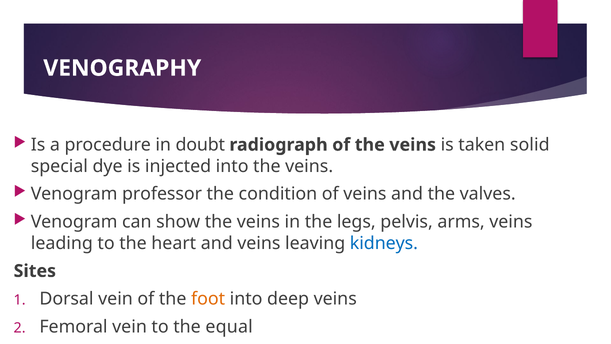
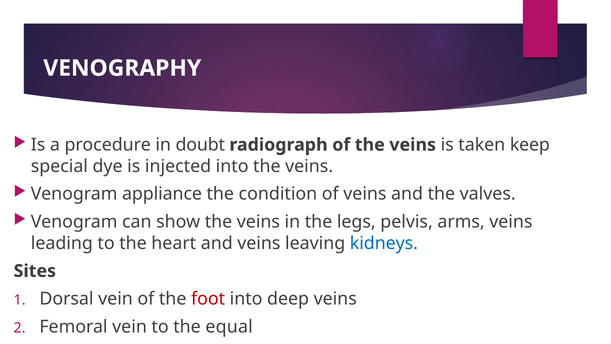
solid: solid -> keep
professor: professor -> appliance
foot colour: orange -> red
